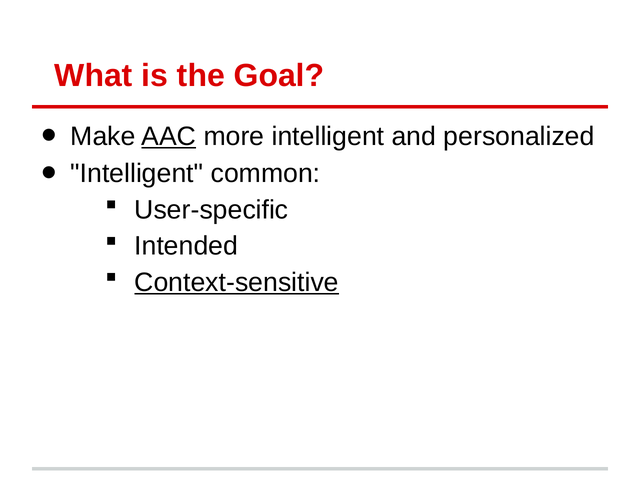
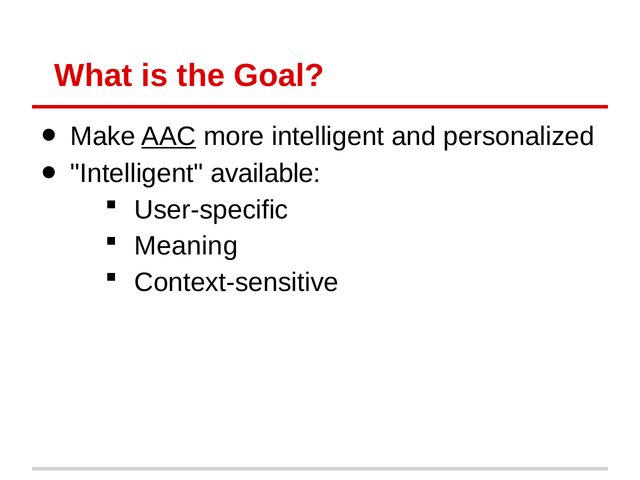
common: common -> available
Intended: Intended -> Meaning
Context-sensitive underline: present -> none
